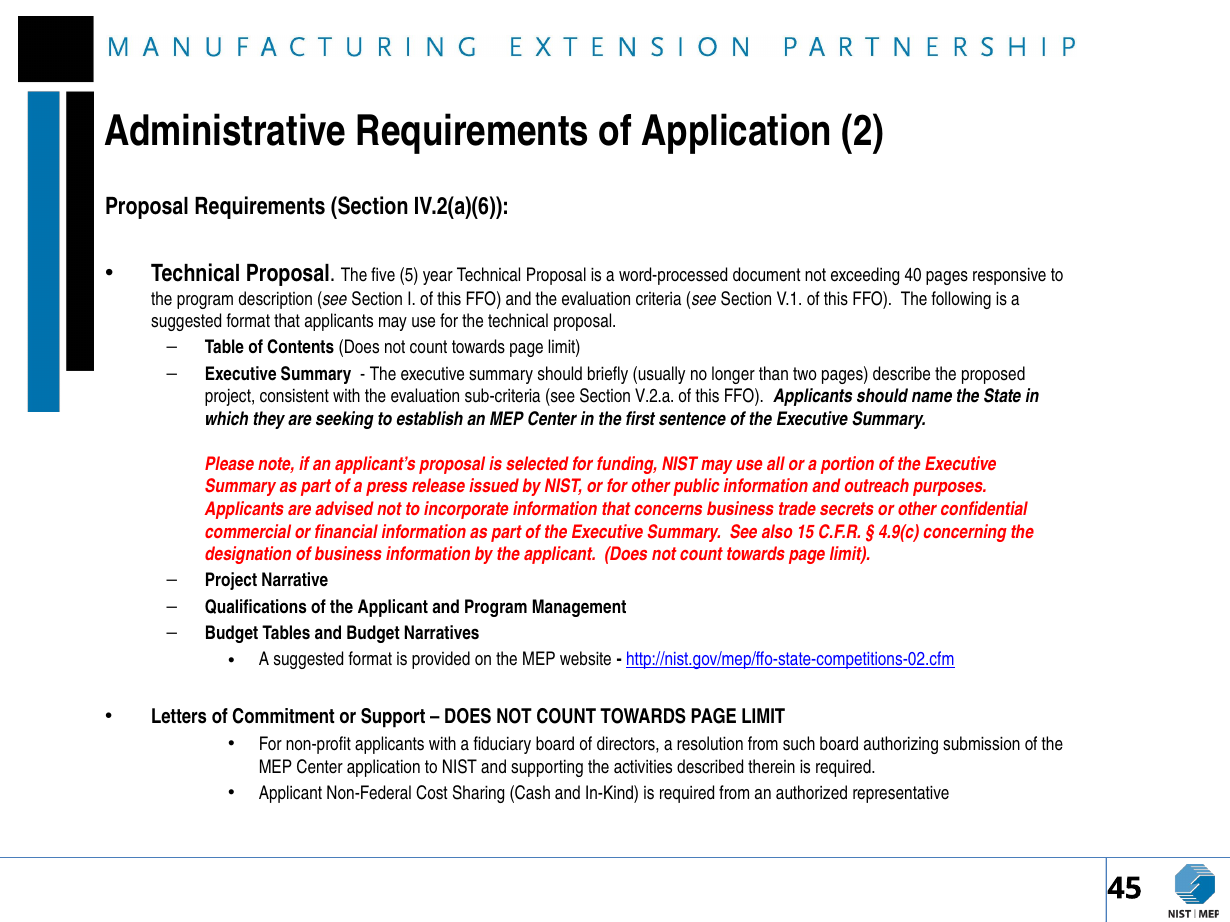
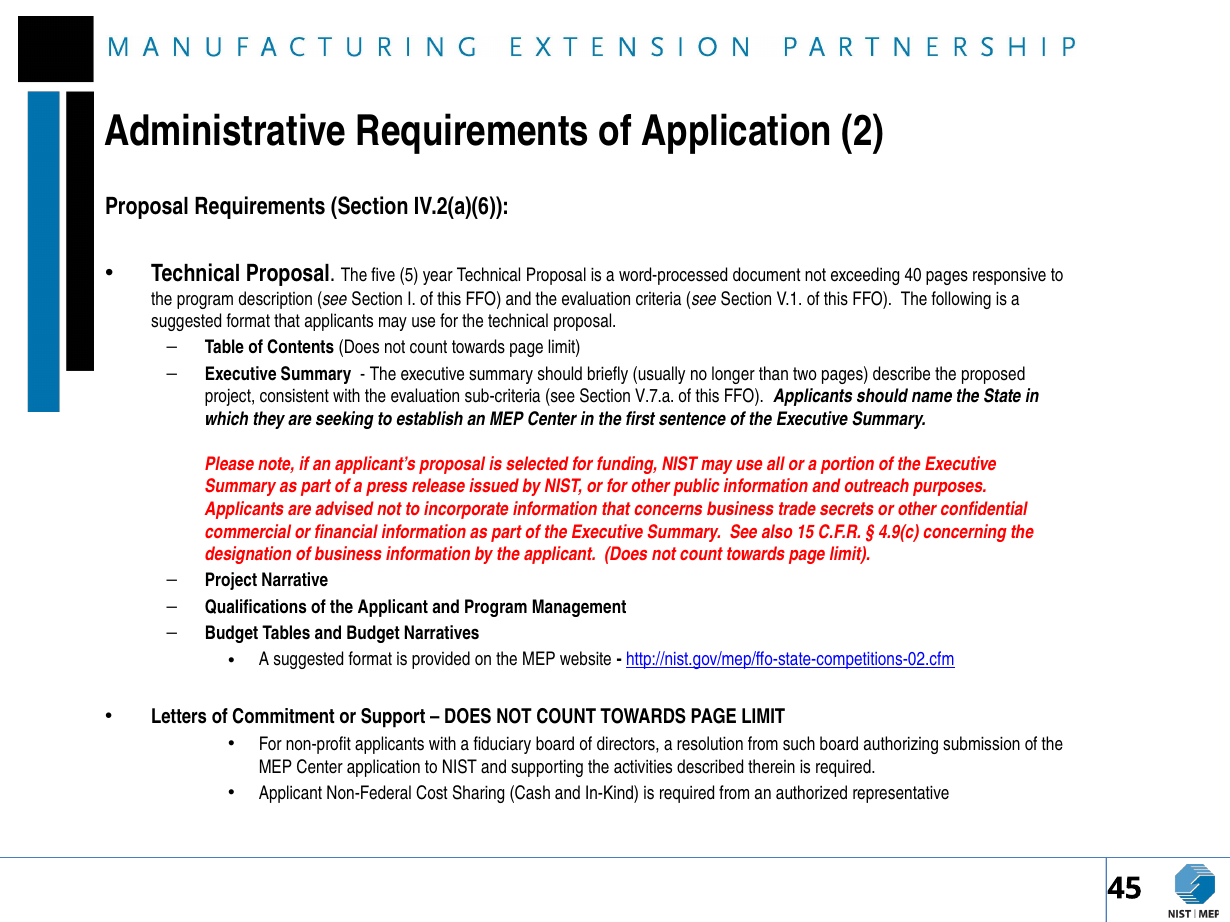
V.2.a: V.2.a -> V.7.a
